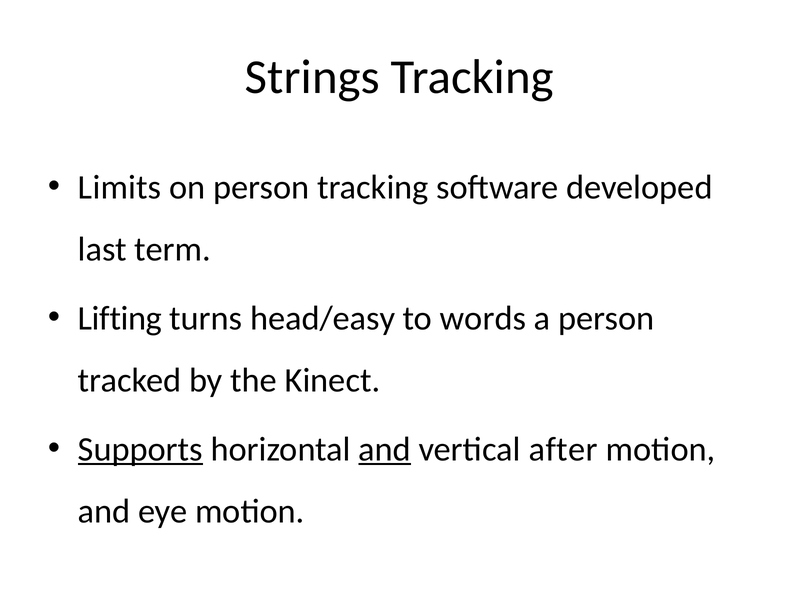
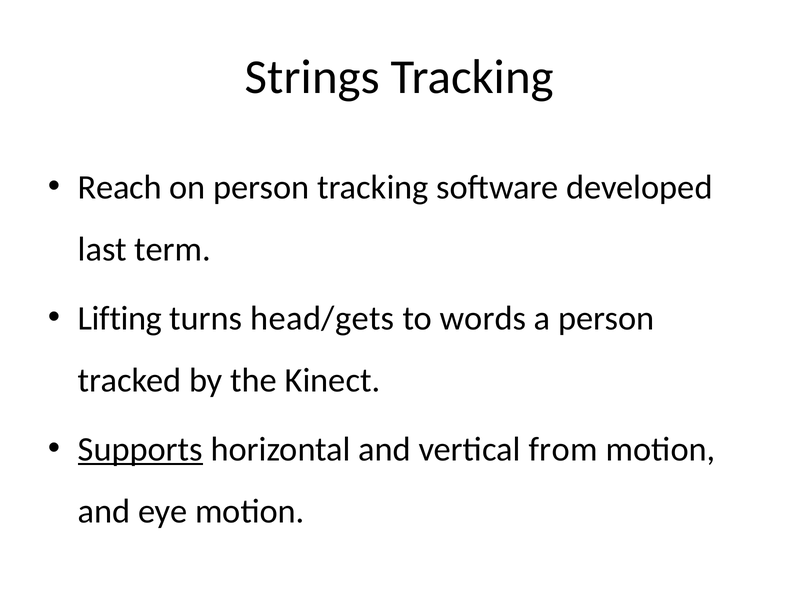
Limits: Limits -> Reach
head/easy: head/easy -> head/gets
and at (385, 449) underline: present -> none
after: after -> from
